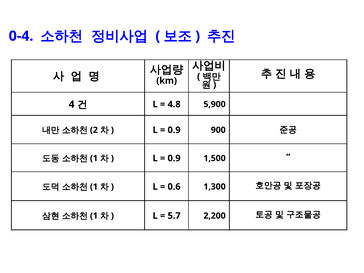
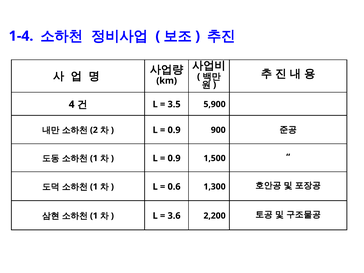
0-4: 0-4 -> 1-4
4.8: 4.8 -> 3.5
5.7: 5.7 -> 3.6
